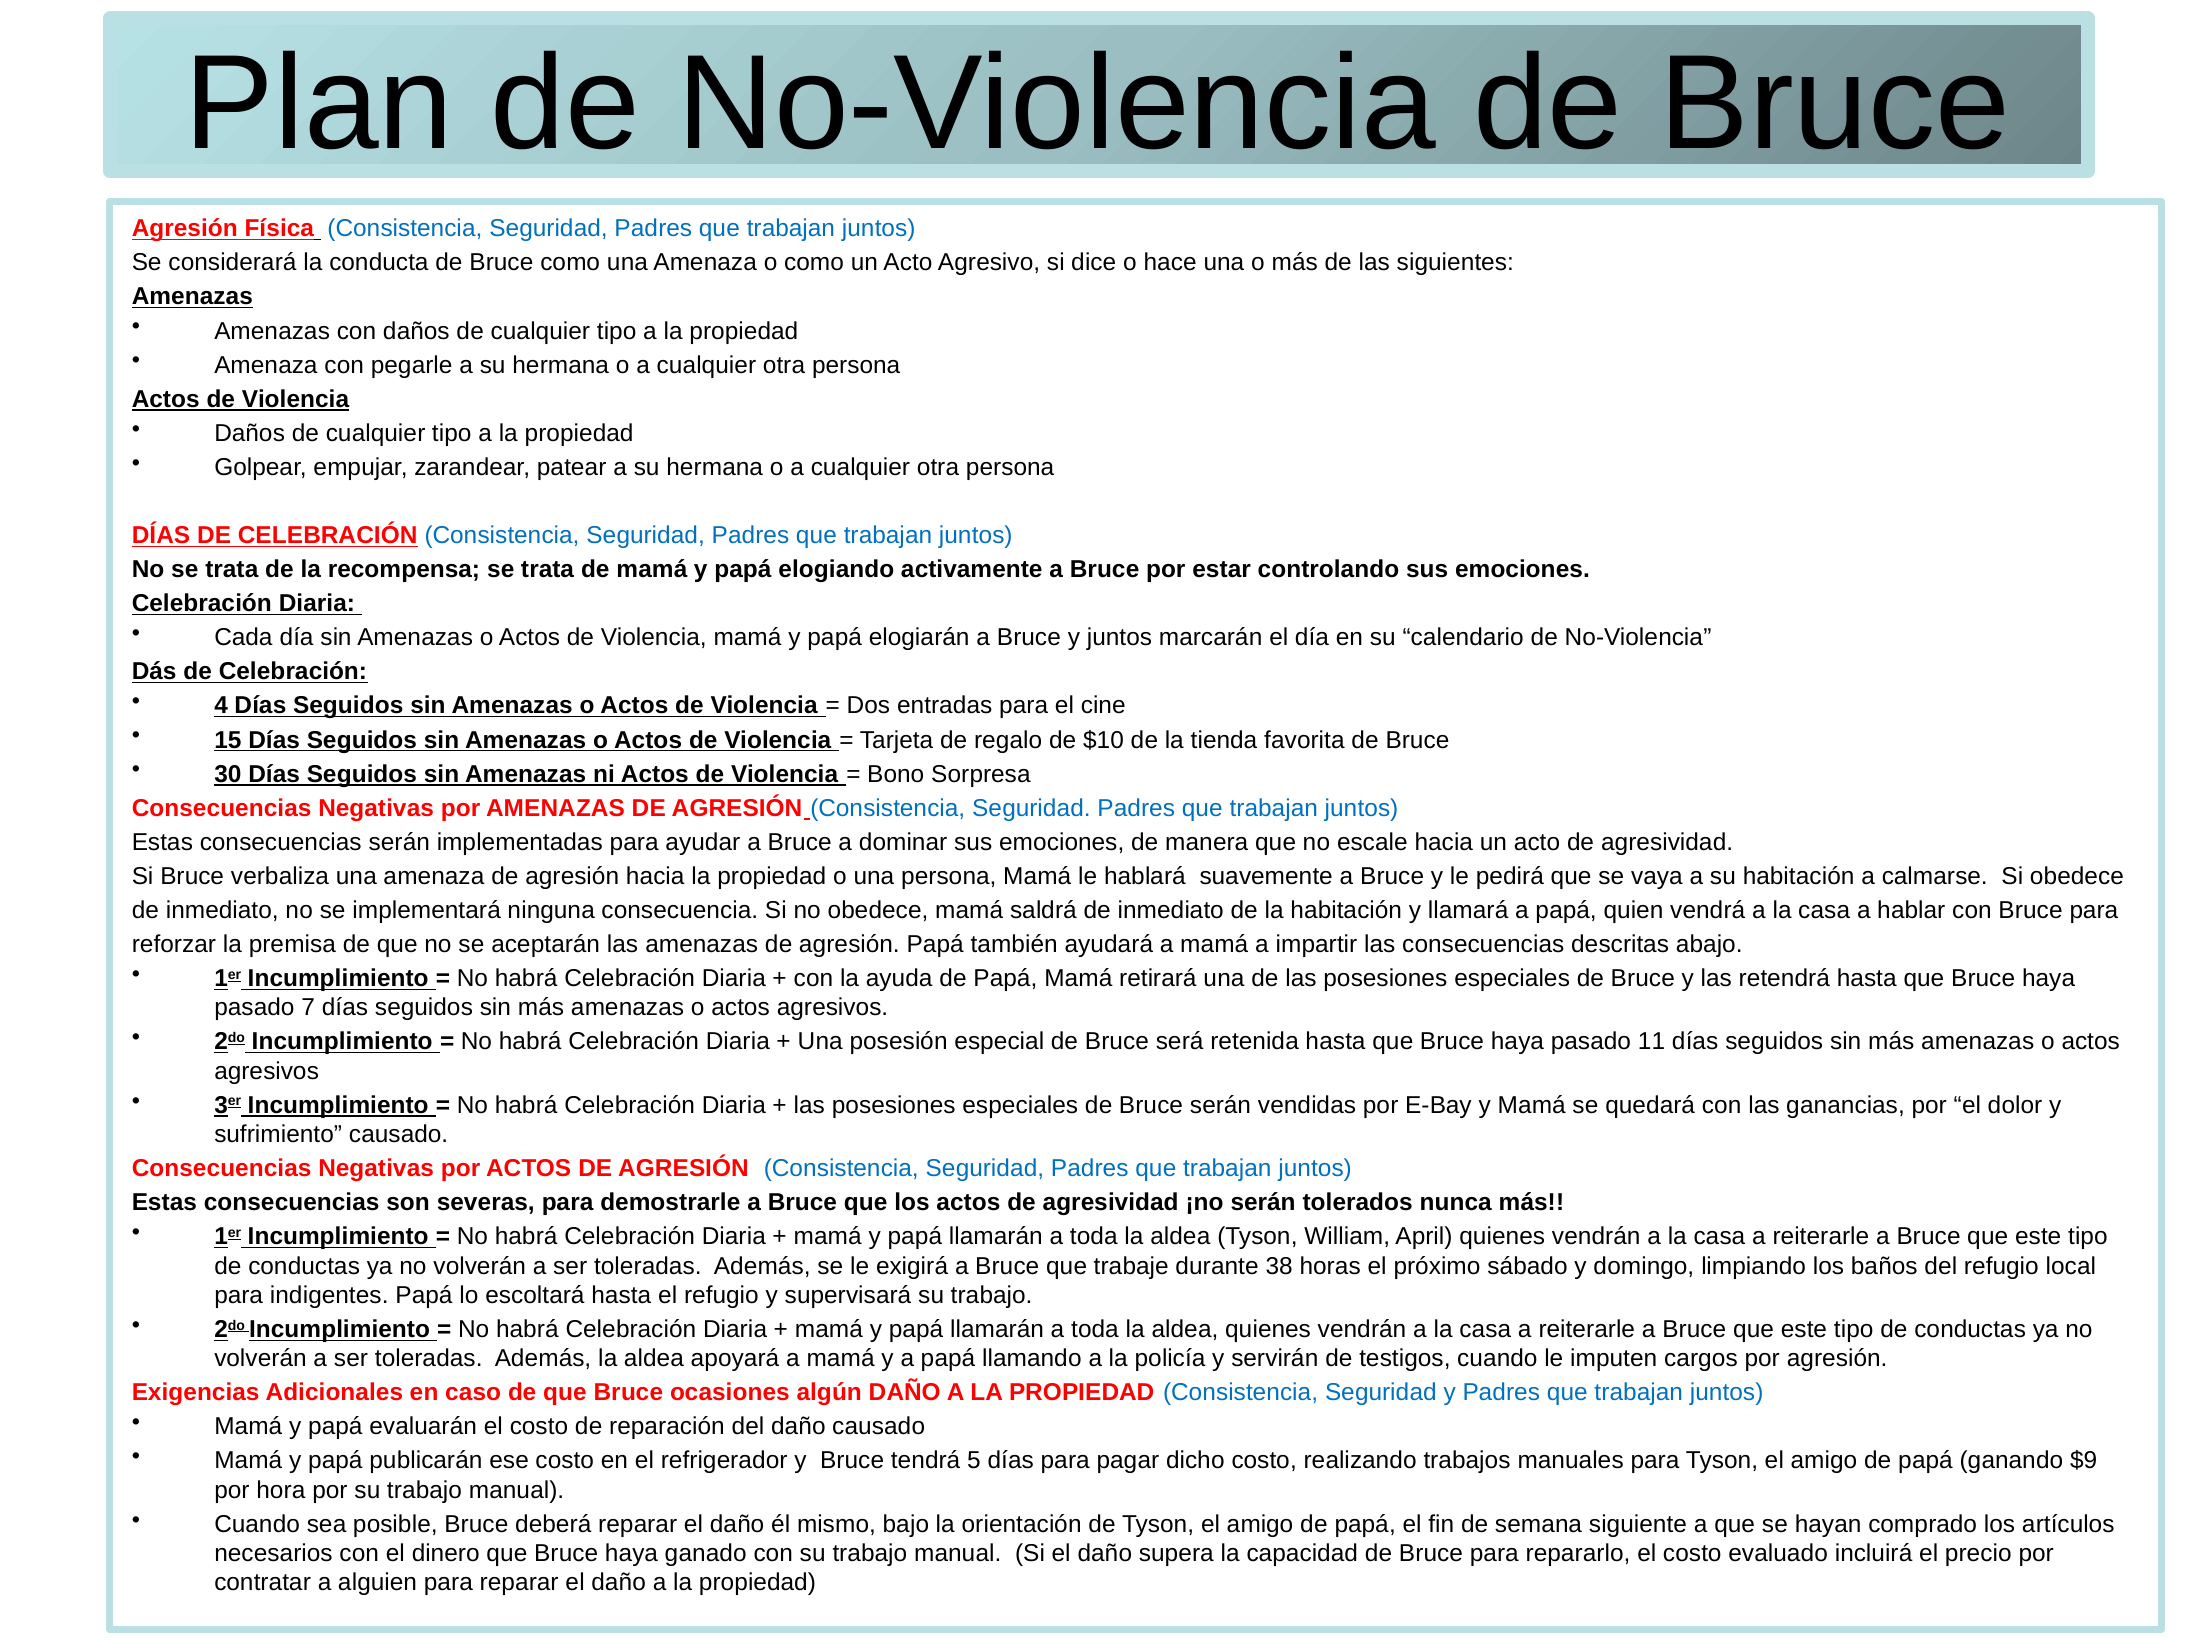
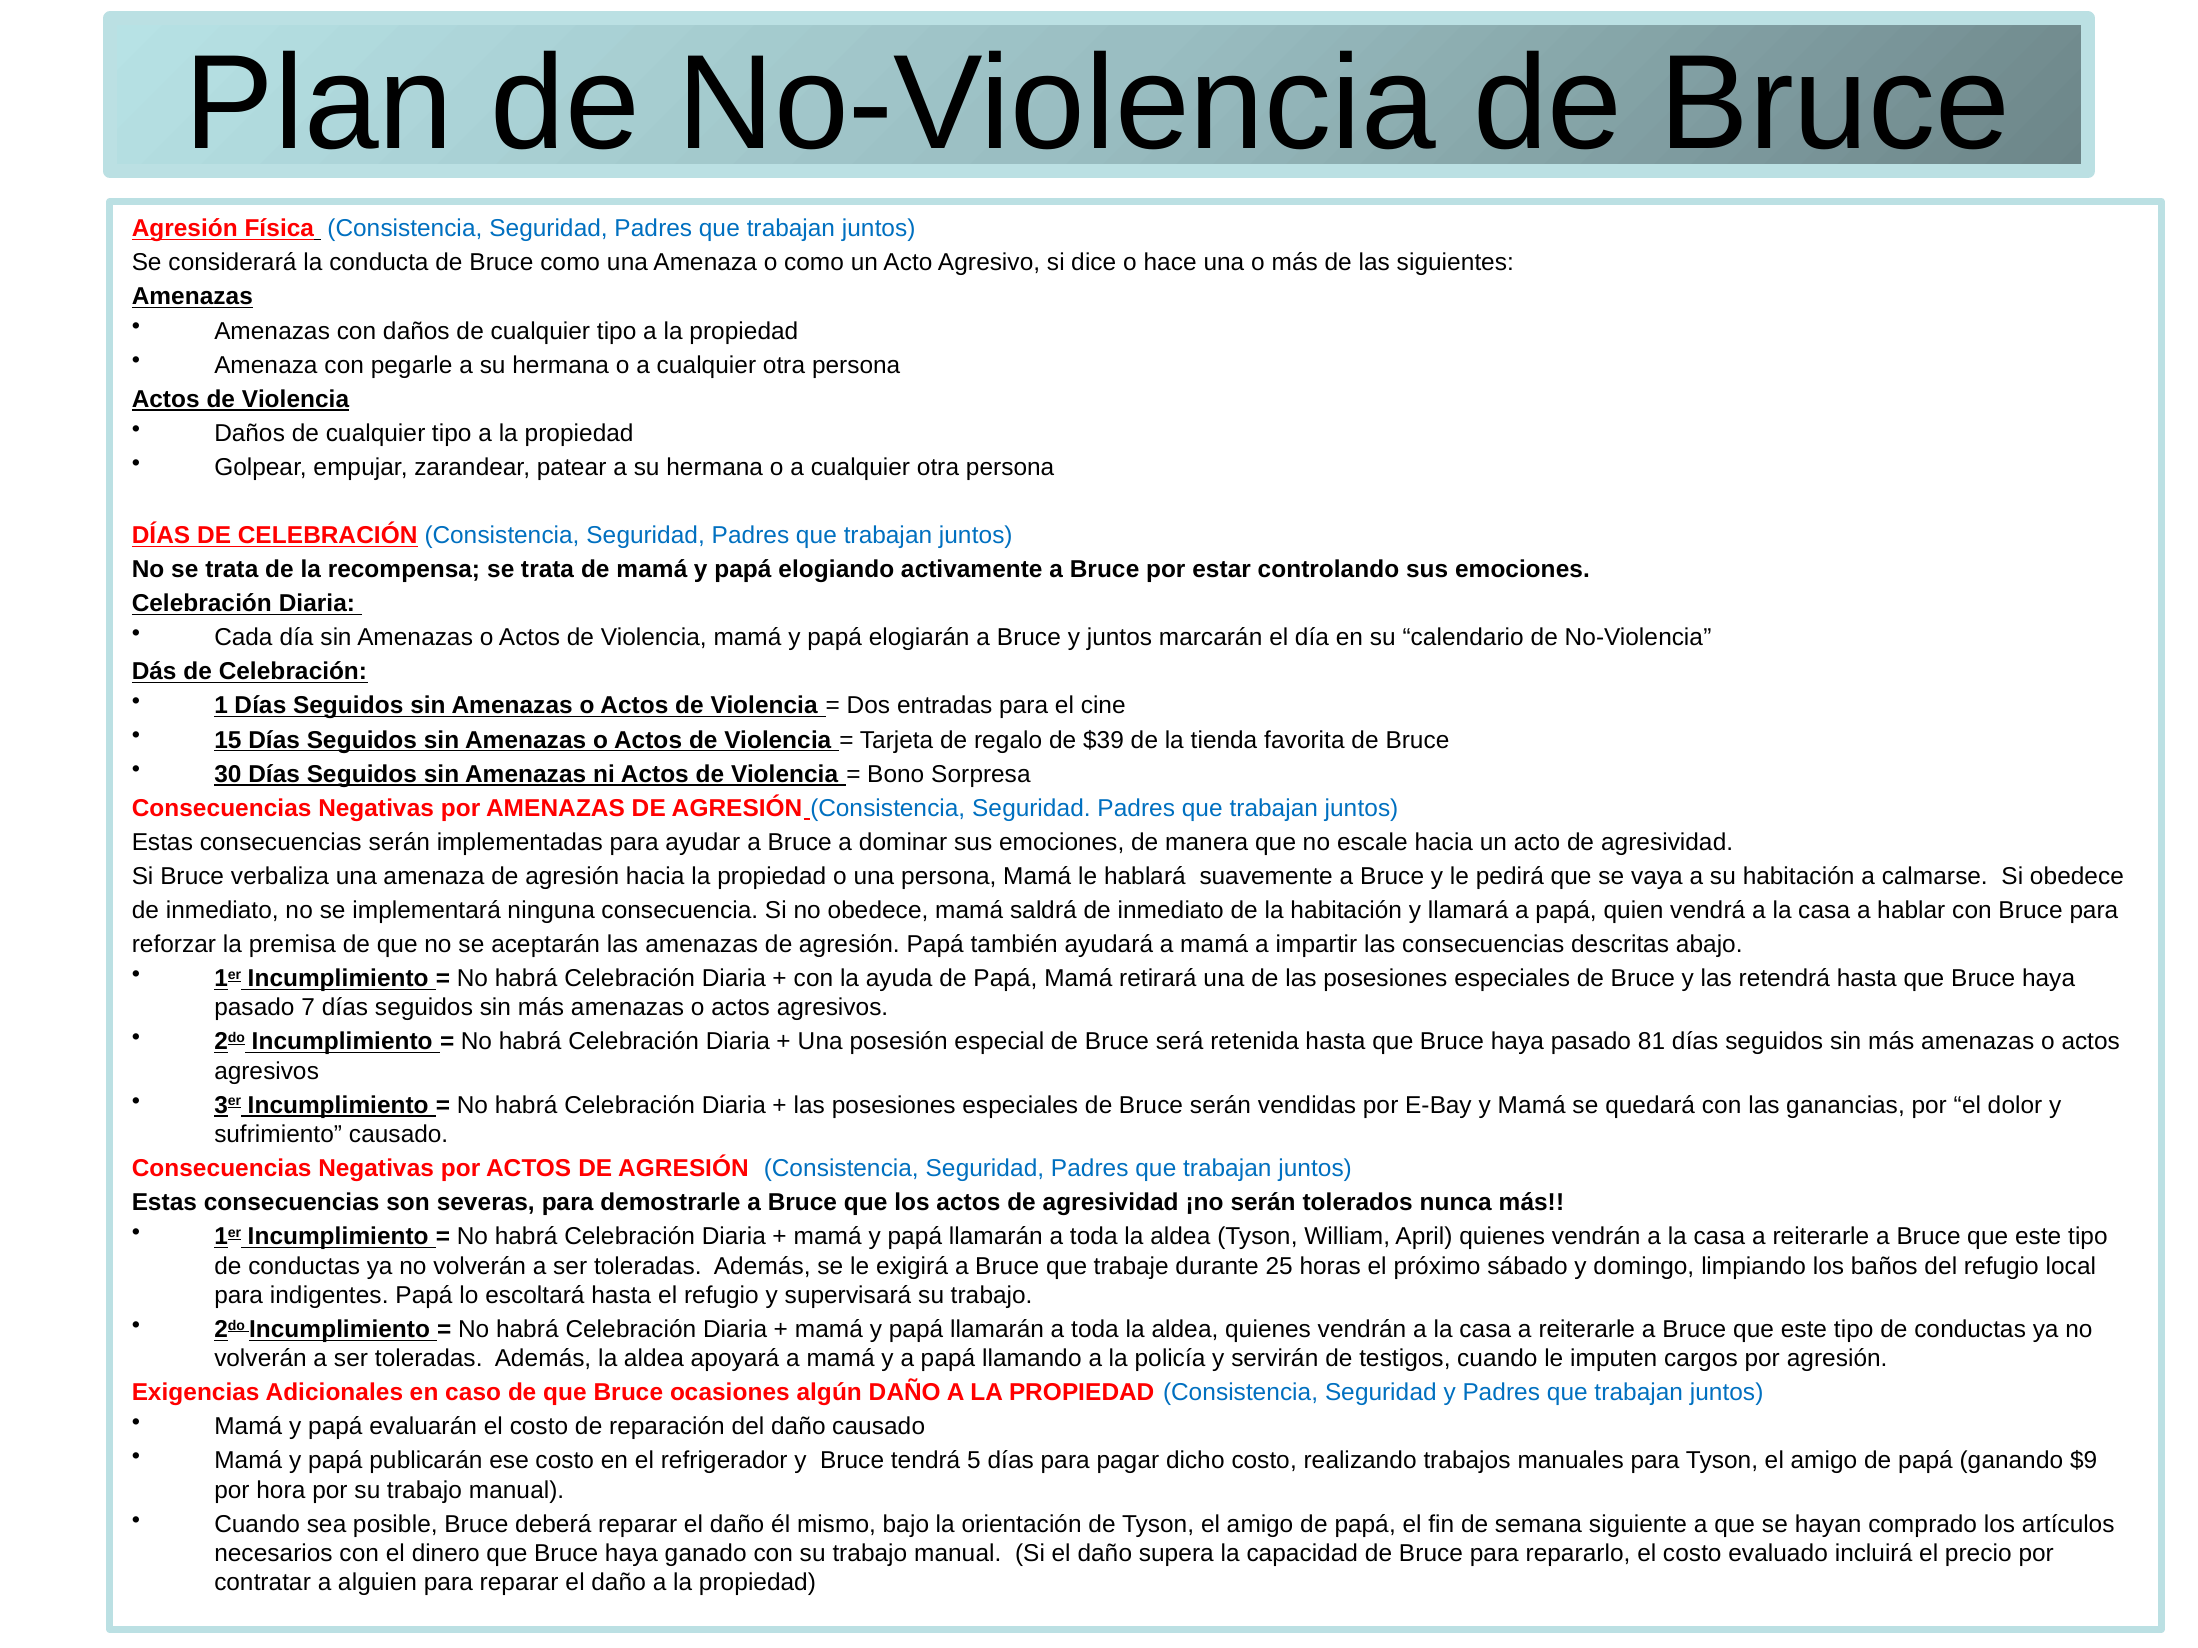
4: 4 -> 1
$10: $10 -> $39
11: 11 -> 81
38: 38 -> 25
